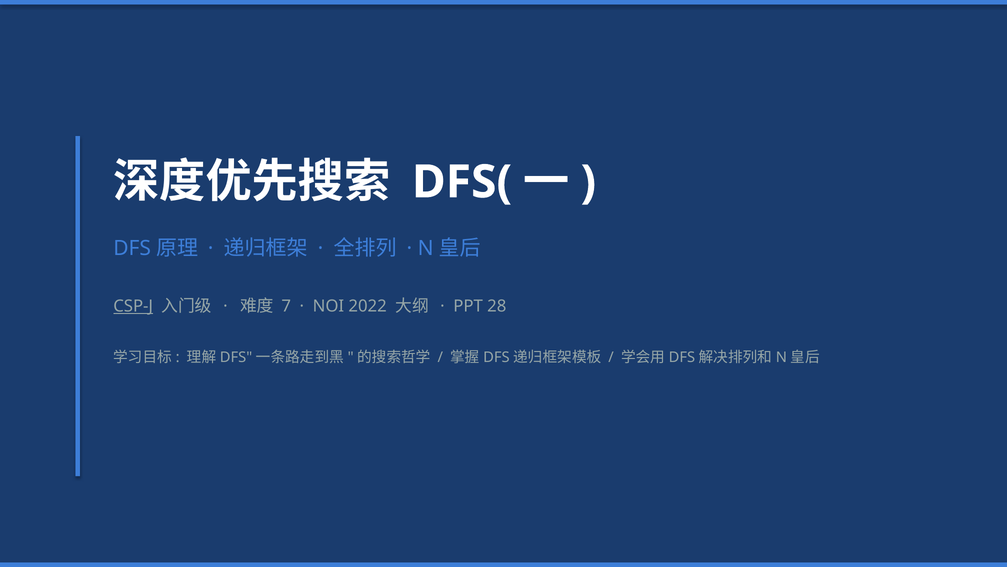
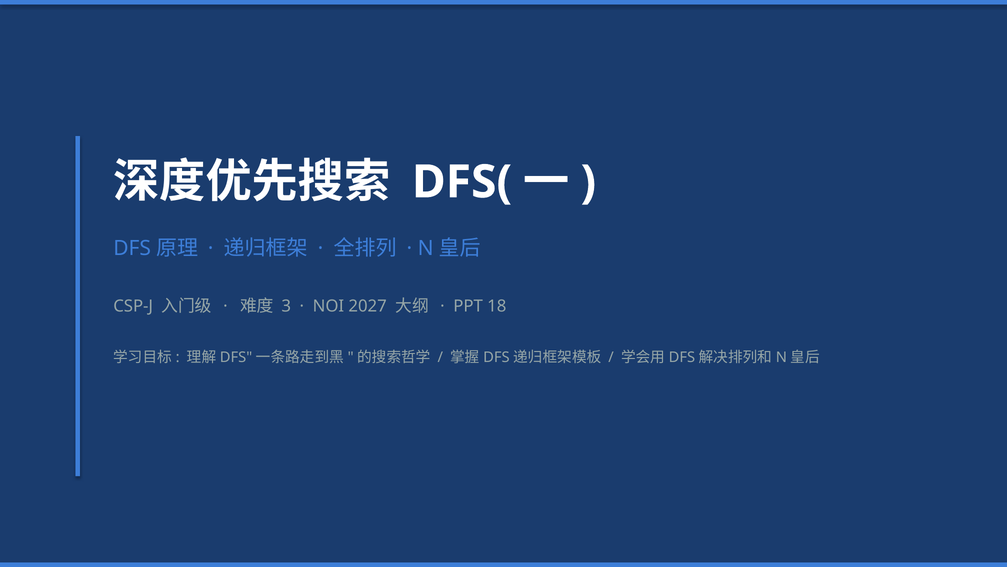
CSP-J underline: present -> none
7: 7 -> 3
2022: 2022 -> 2027
28: 28 -> 18
